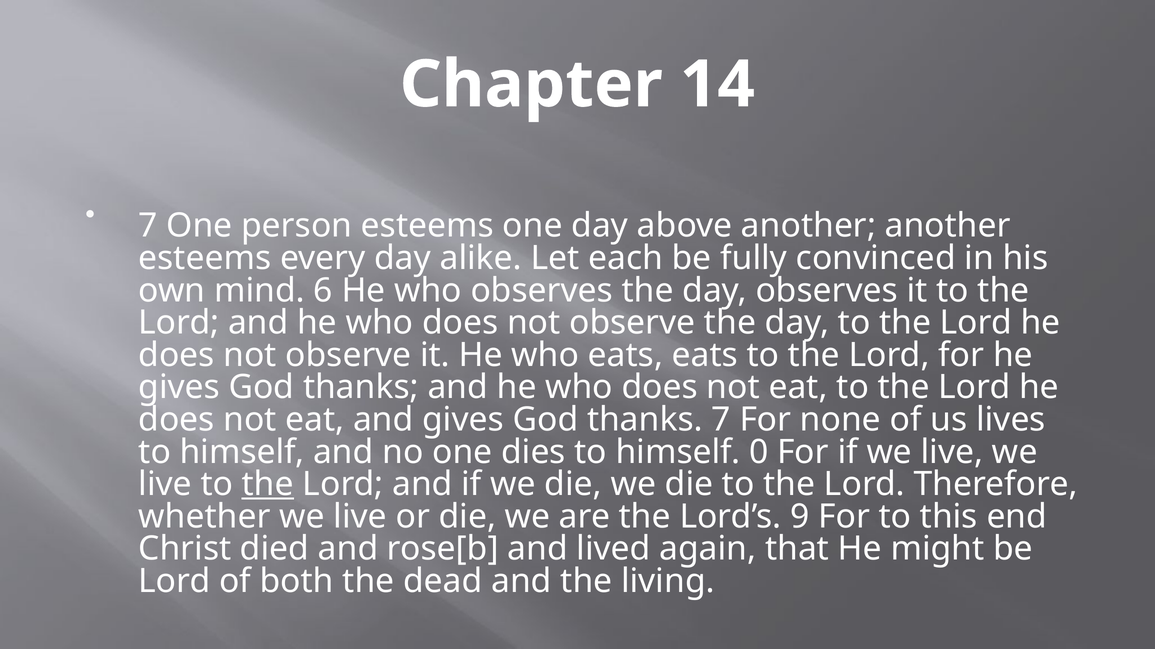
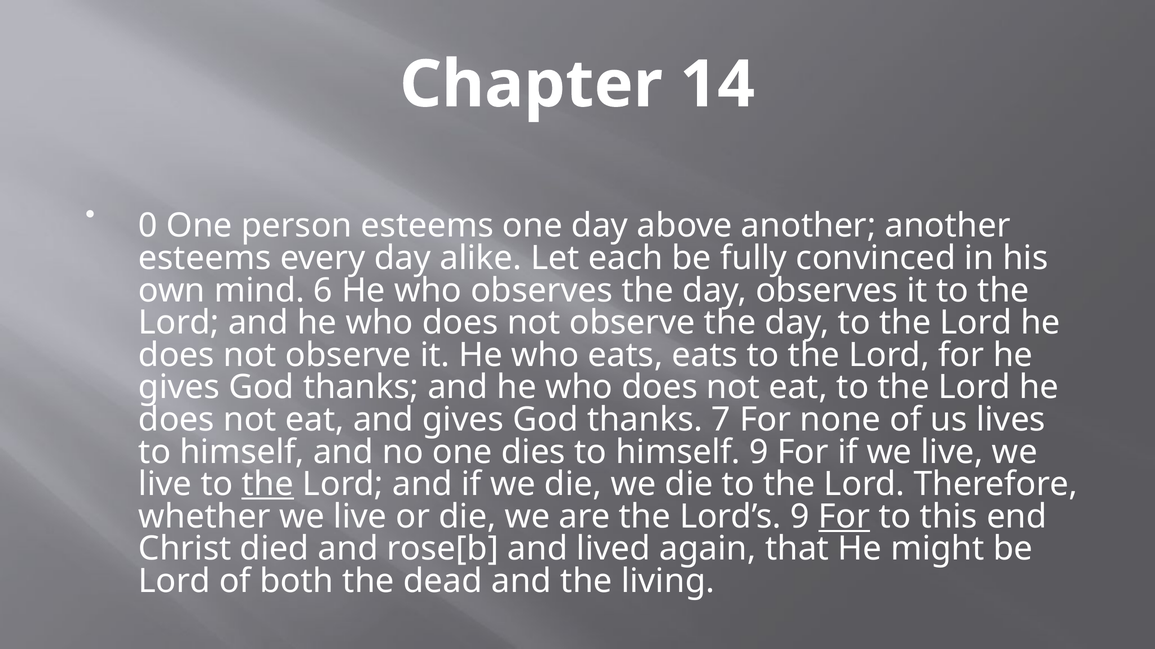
7 at (148, 226): 7 -> 0
himself 0: 0 -> 9
For at (844, 517) underline: none -> present
